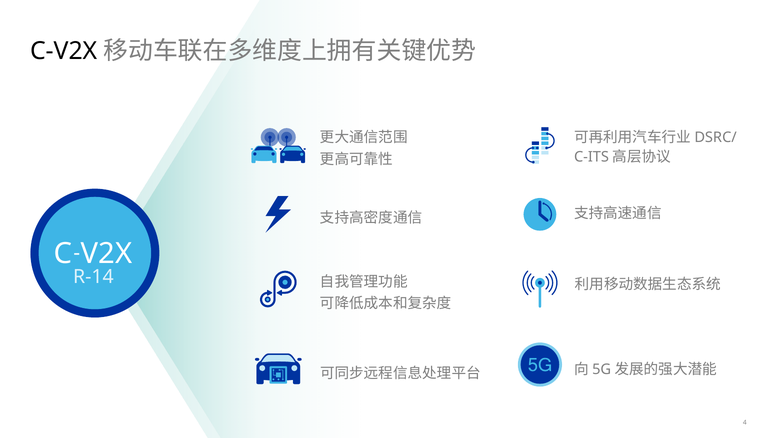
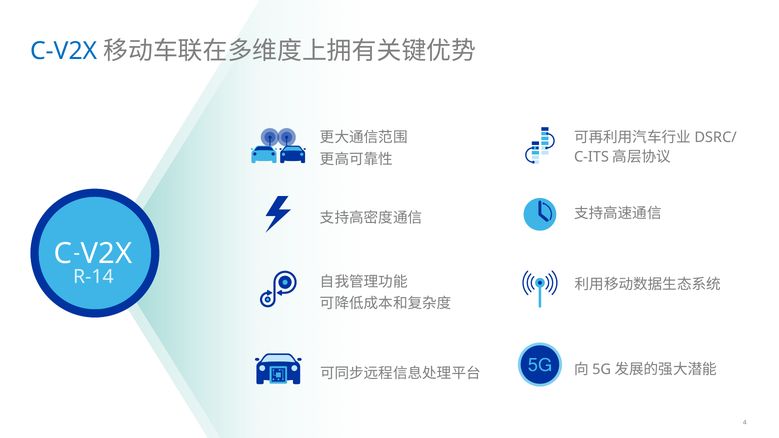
C-V2X colour: black -> blue
